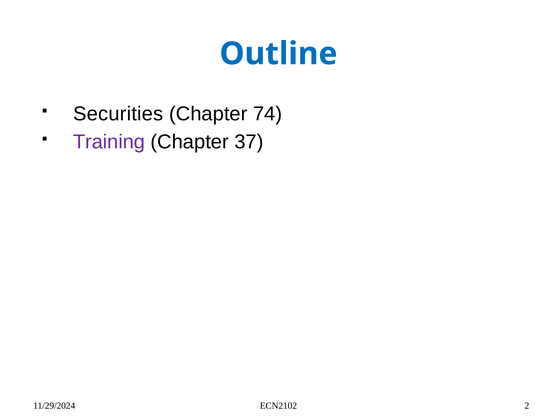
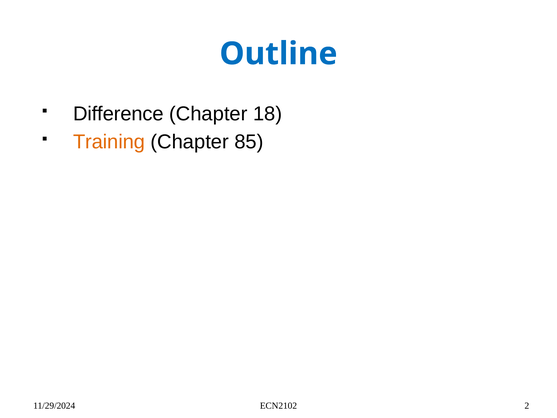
Securities: Securities -> Difference
74: 74 -> 18
Training colour: purple -> orange
37: 37 -> 85
